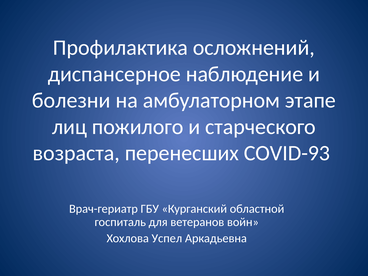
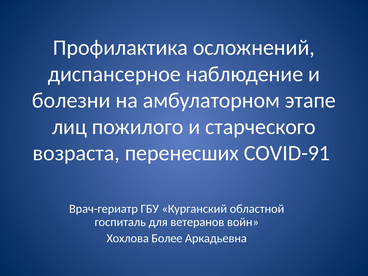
COVID-93: COVID-93 -> COVID-91
Успел: Успел -> Более
